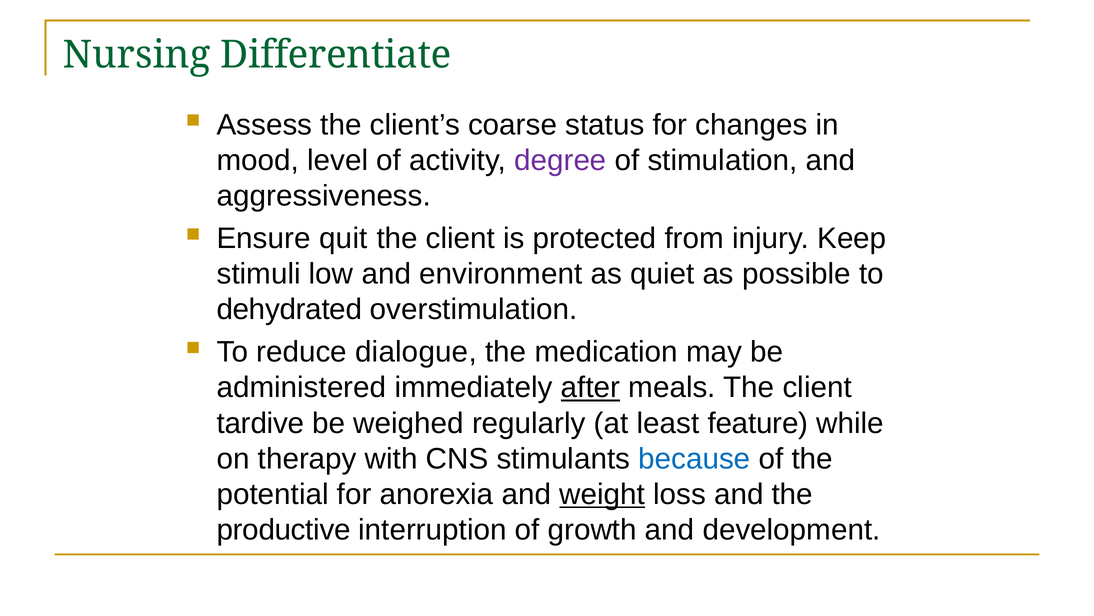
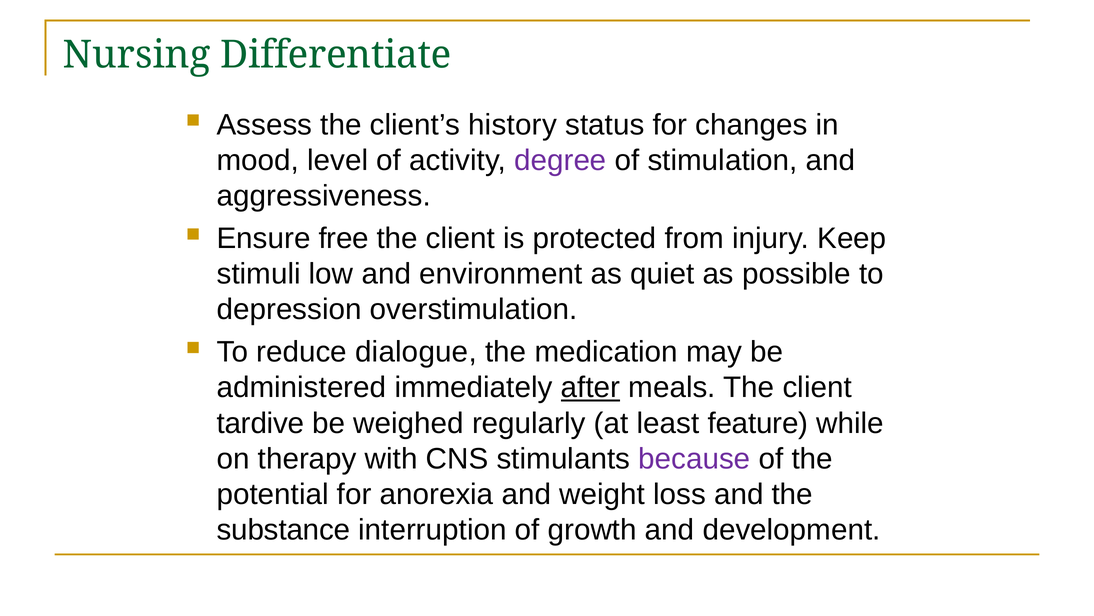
coarse: coarse -> history
quit: quit -> free
dehydrated: dehydrated -> depression
because colour: blue -> purple
weight underline: present -> none
productive: productive -> substance
